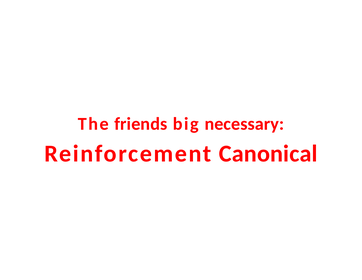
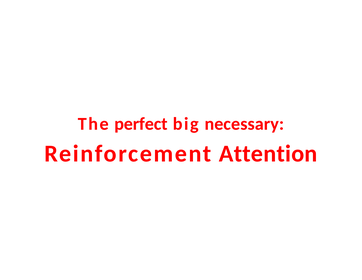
friends: friends -> perfect
Canonical: Canonical -> Attention
